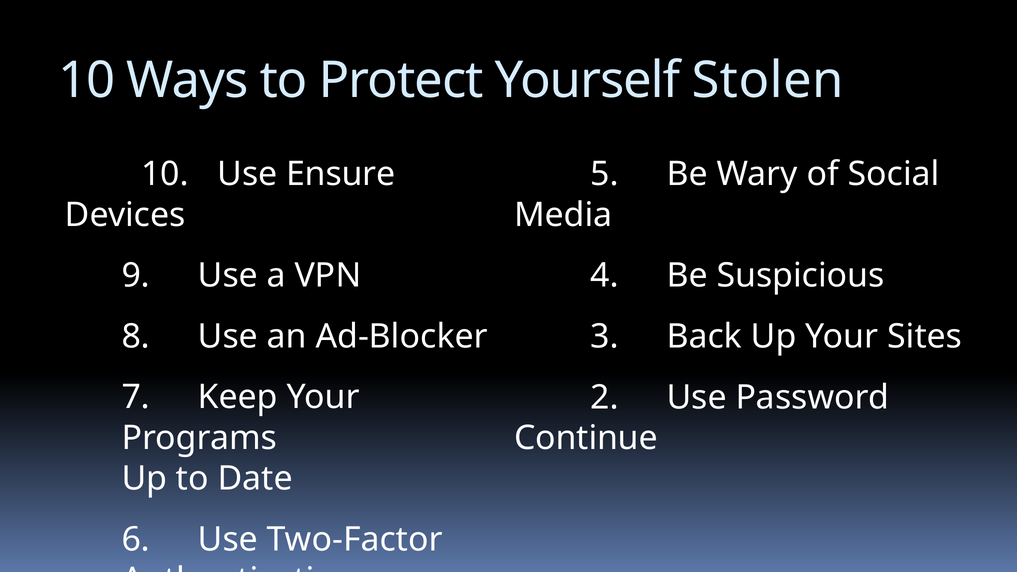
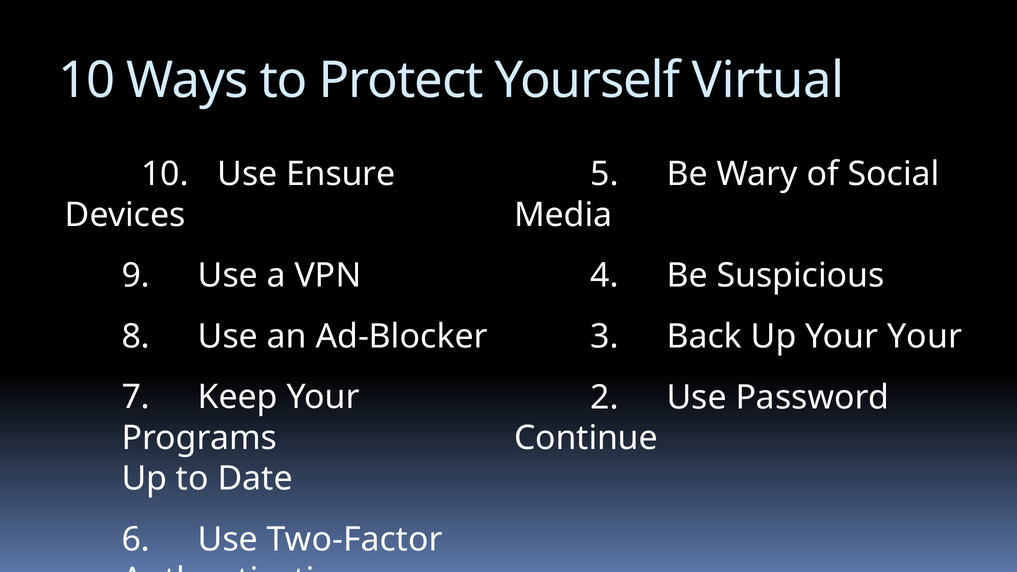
Stolen: Stolen -> Virtual
Your Sites: Sites -> Your
